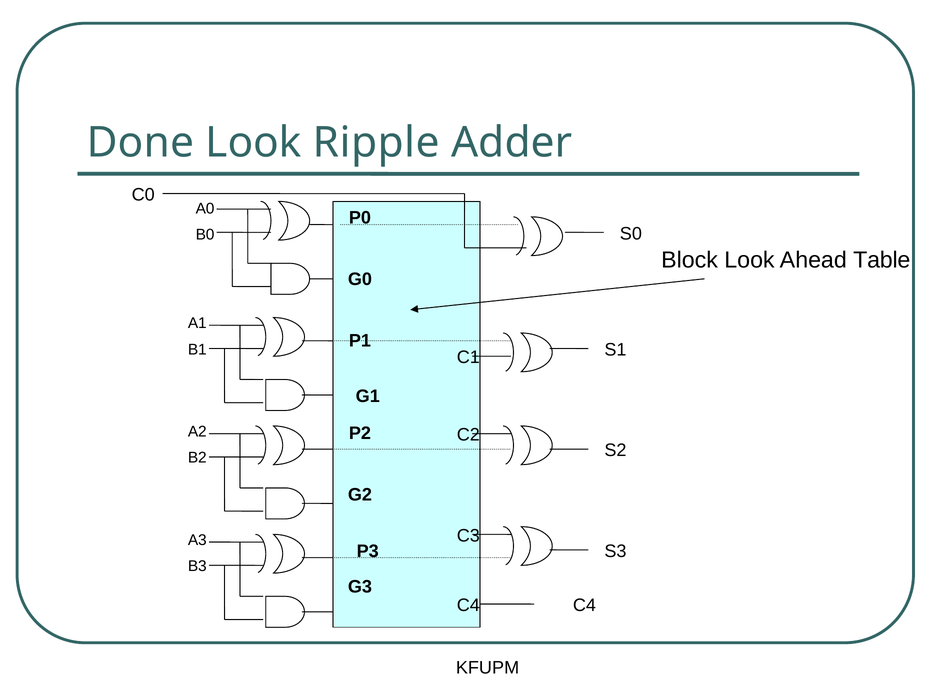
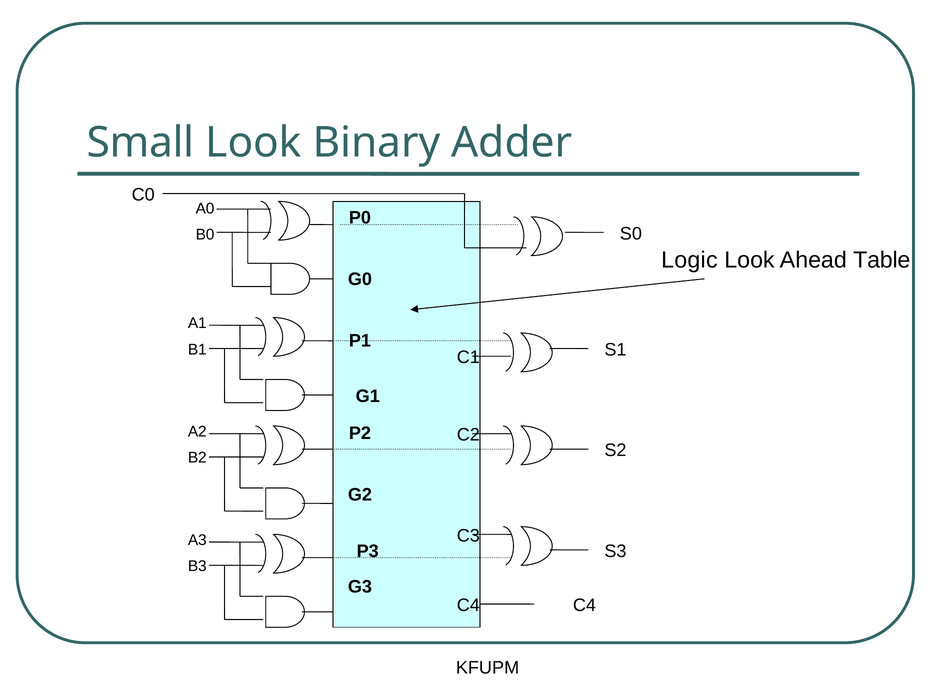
Done: Done -> Small
Ripple: Ripple -> Binary
Block: Block -> Logic
